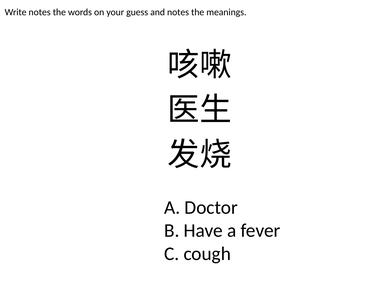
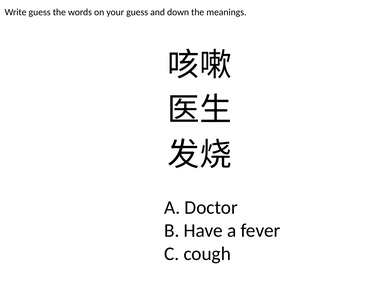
Write notes: notes -> guess
and notes: notes -> down
